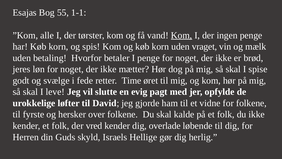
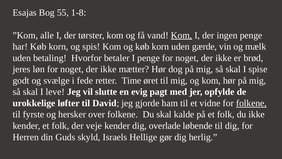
1-1: 1-1 -> 1-8
vraget: vraget -> gærde
folkene at (251, 103) underline: none -> present
vred: vred -> veje
